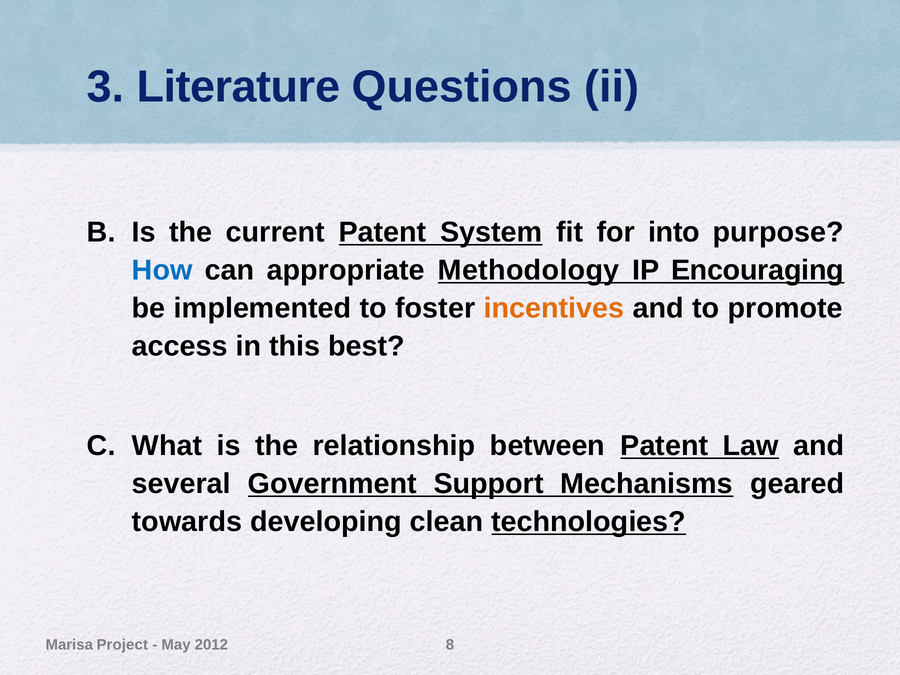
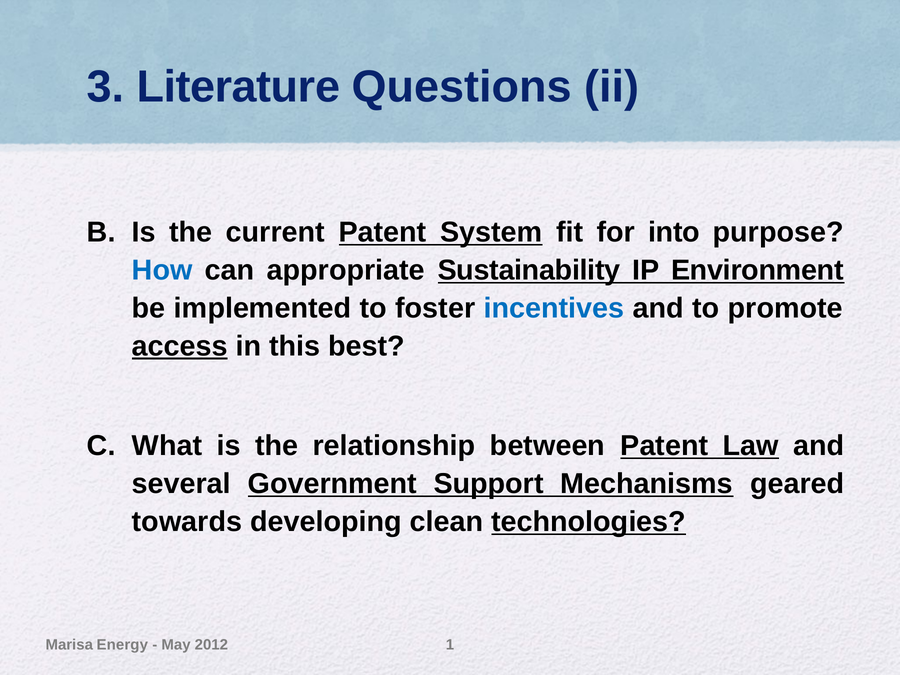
Methodology: Methodology -> Sustainability
Encouraging: Encouraging -> Environment
incentives colour: orange -> blue
access underline: none -> present
Project: Project -> Energy
8: 8 -> 1
